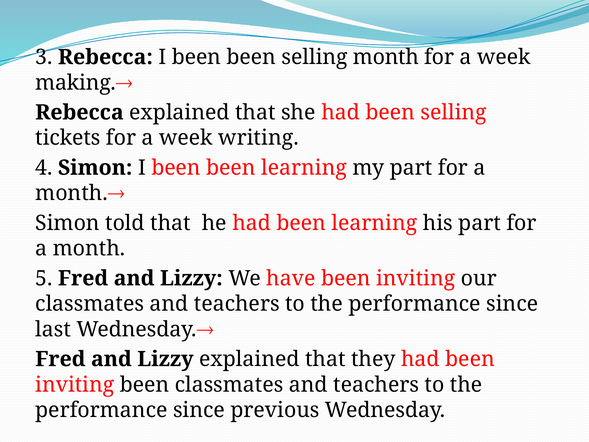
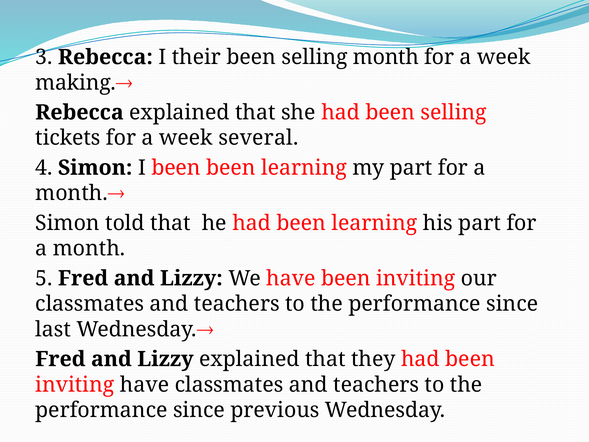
Rebecca I been: been -> their
writing: writing -> several
inviting been: been -> have
